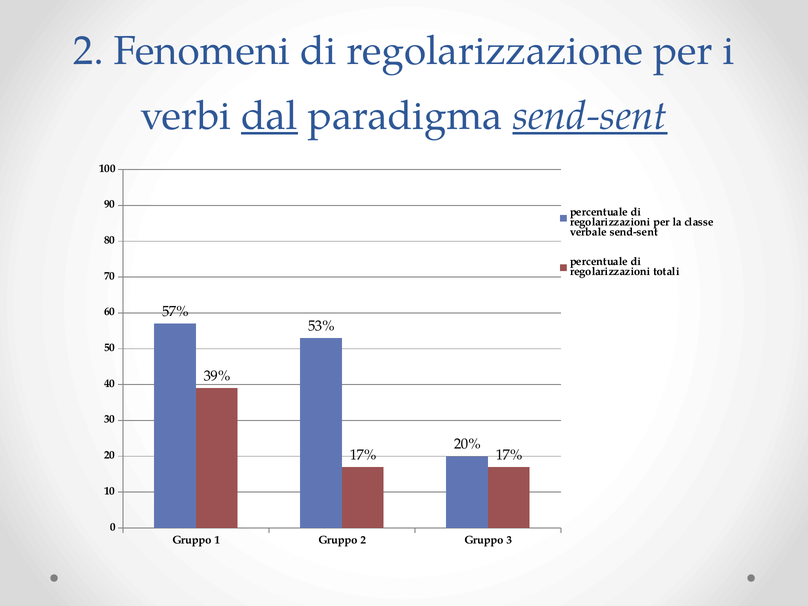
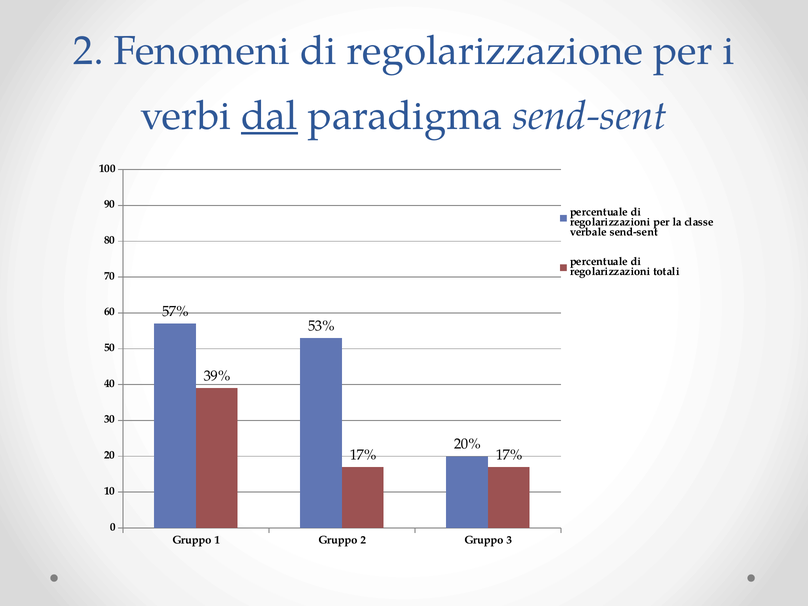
send-sent at (590, 116) underline: present -> none
